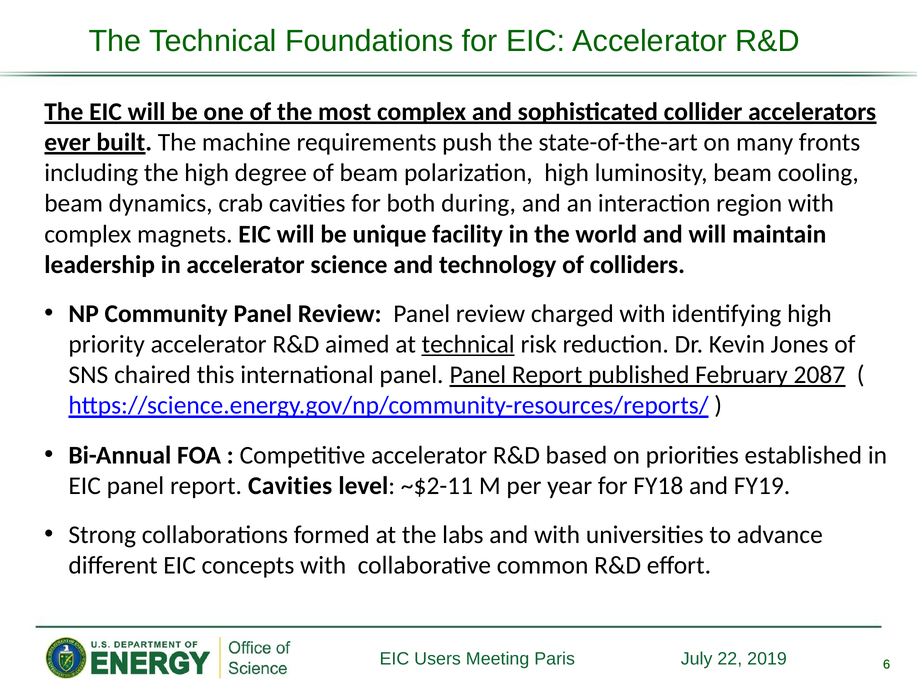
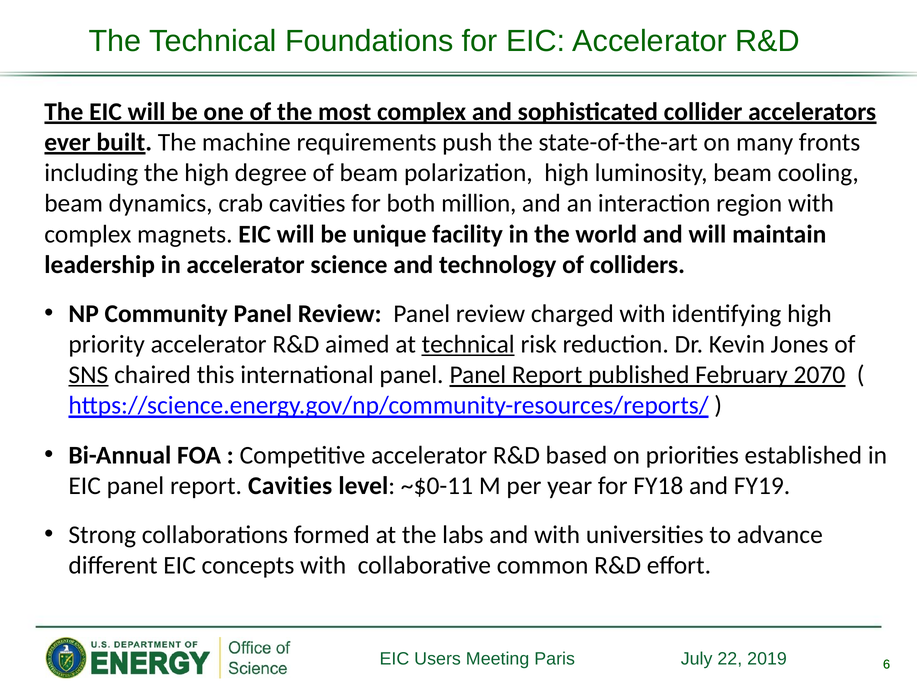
during: during -> million
SNS underline: none -> present
2087: 2087 -> 2070
~$2-11: ~$2-11 -> ~$0-11
